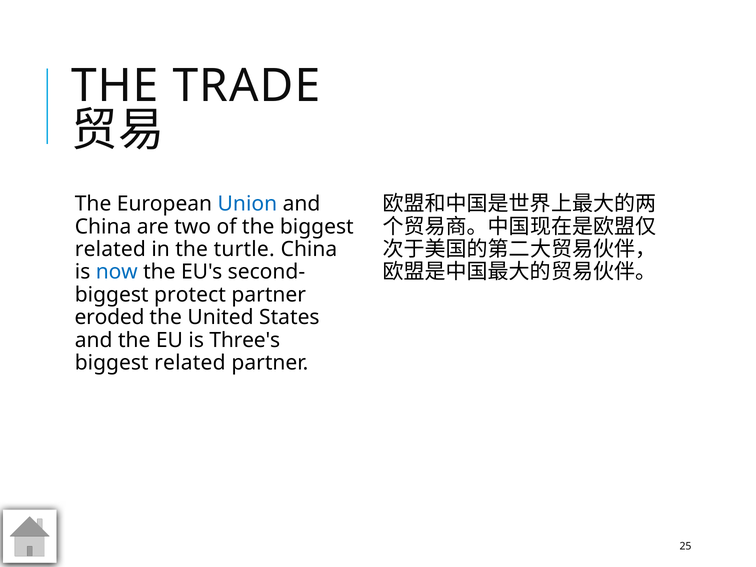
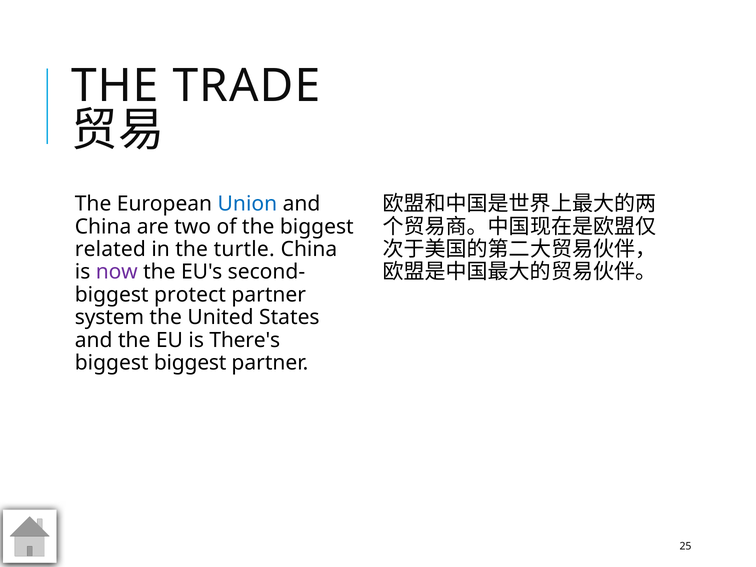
now colour: blue -> purple
eroded: eroded -> system
Three's: Three's -> There's
related at (190, 363): related -> biggest
